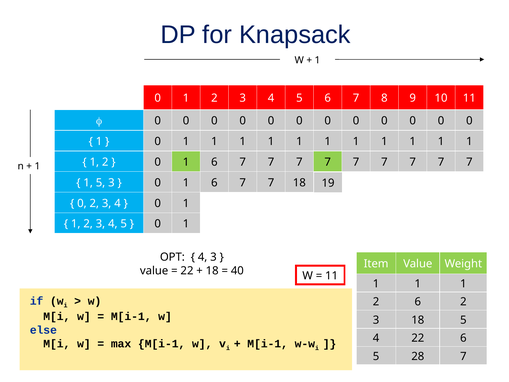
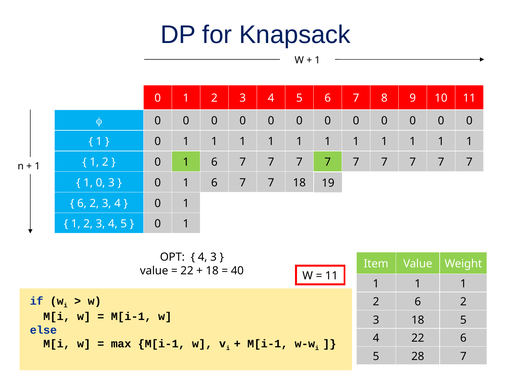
5 at (101, 183): 5 -> 0
0 at (82, 203): 0 -> 6
